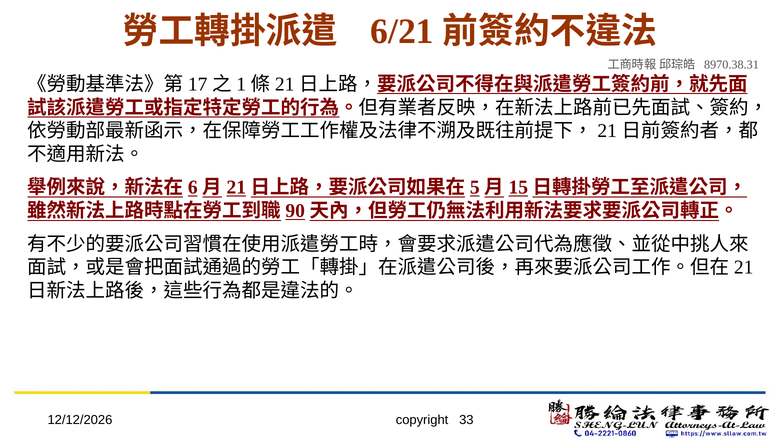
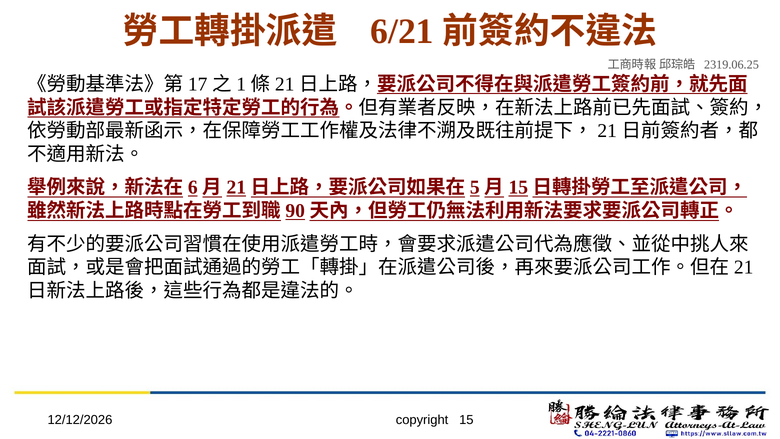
8970.38.31: 8970.38.31 -> 2319.06.25
33: 33 -> 15
